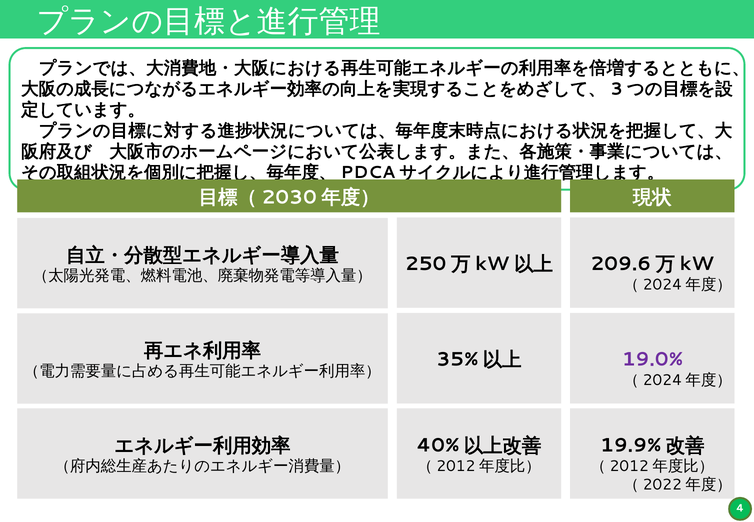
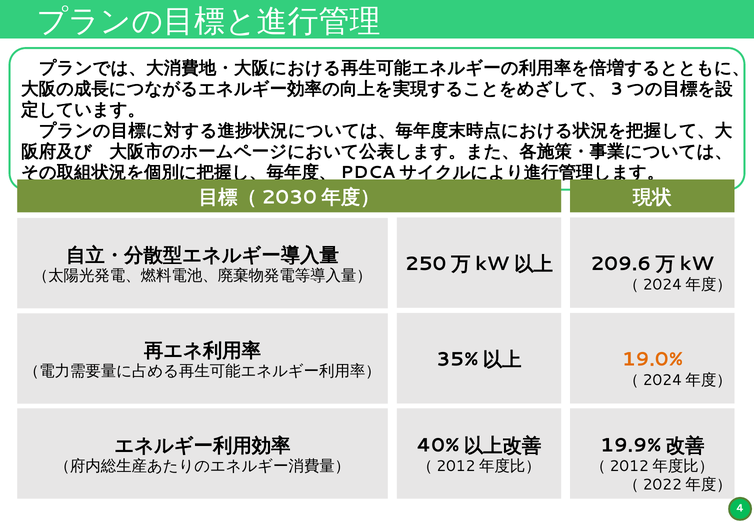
19.0% colour: purple -> orange
